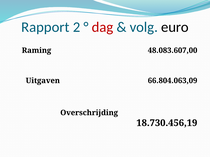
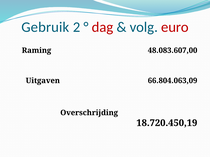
Rapport: Rapport -> Gebruik
euro colour: black -> red
18.730.456,19: 18.730.456,19 -> 18.720.450,19
